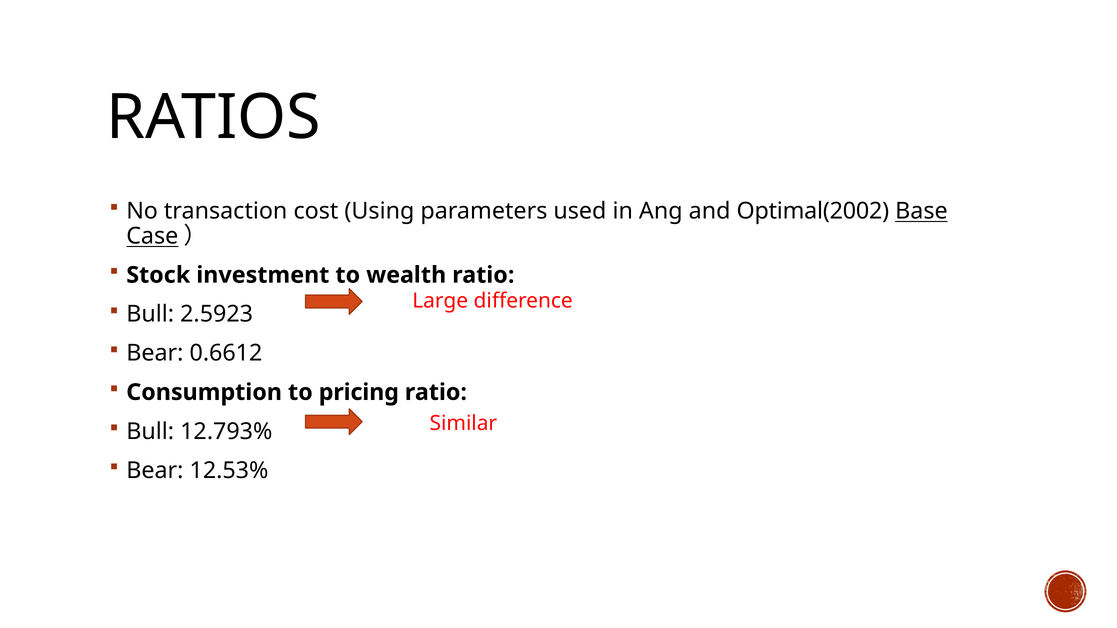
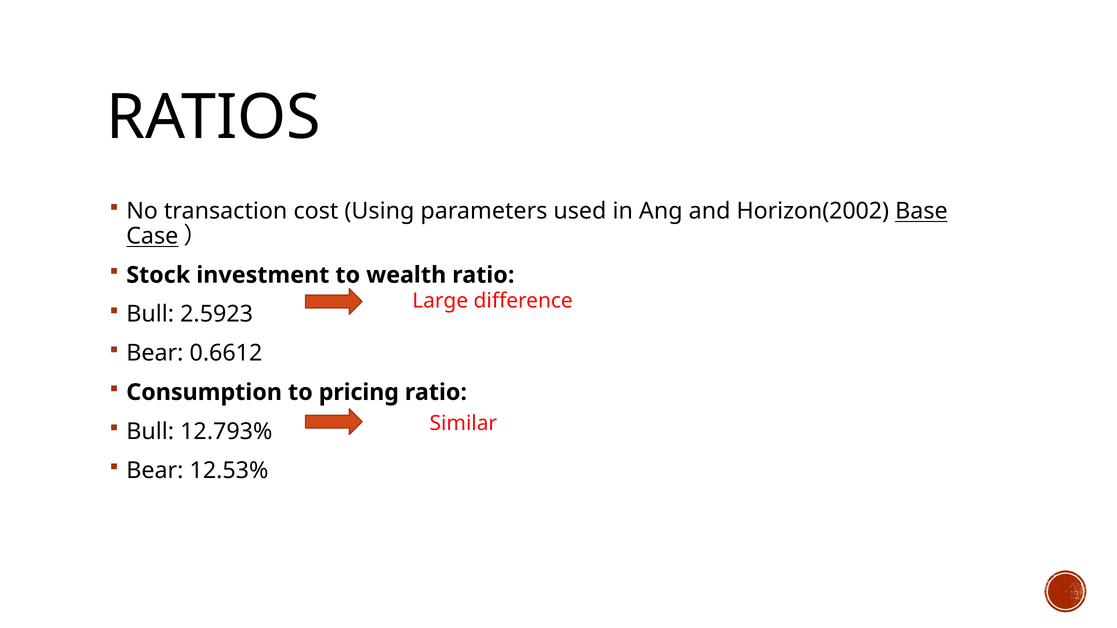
Optimal(2002: Optimal(2002 -> Horizon(2002
